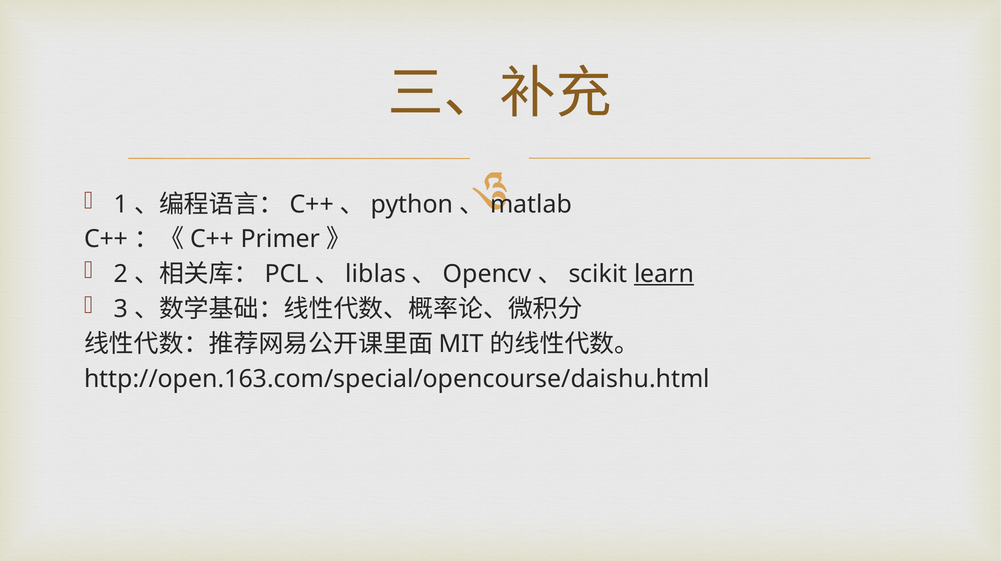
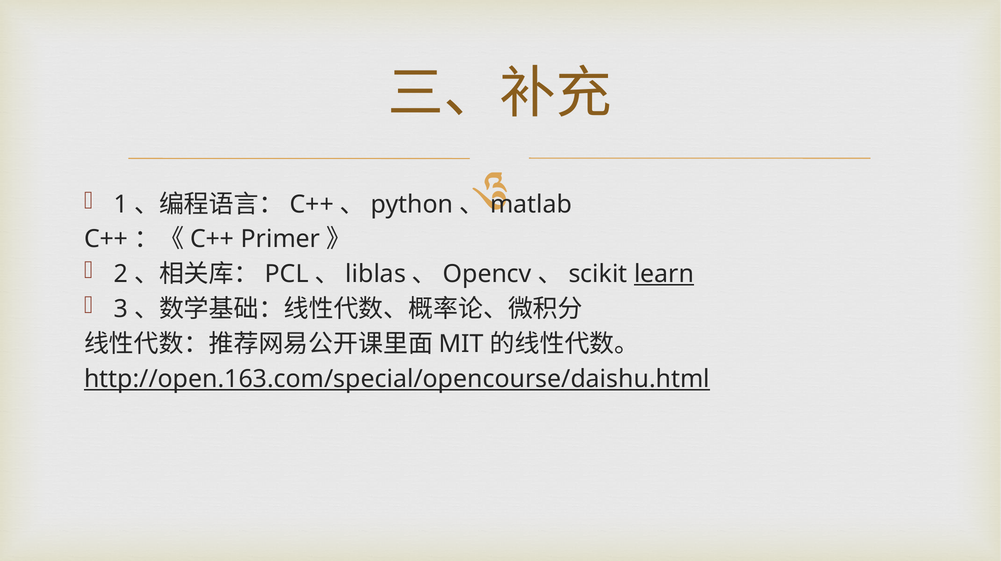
http://open.163.com/special/opencourse/daishu.html underline: none -> present
